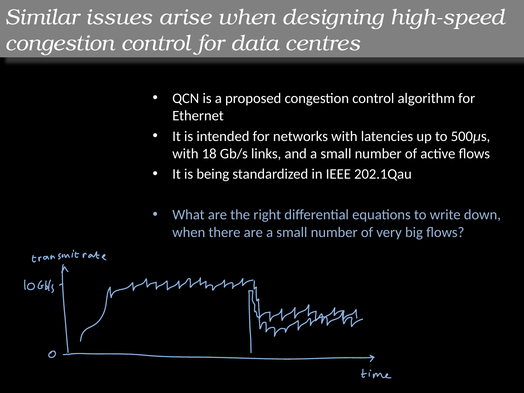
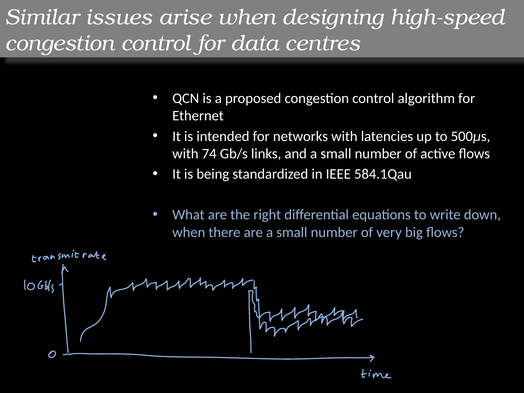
18: 18 -> 74
202.1Qau: 202.1Qau -> 584.1Qau
